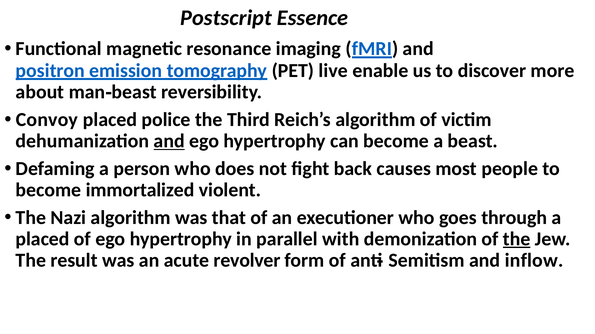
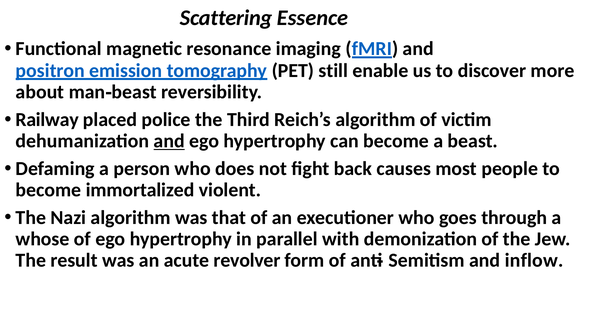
Postscript: Postscript -> Scattering
live: live -> still
Convoy: Convoy -> Railway
placed at (43, 239): placed -> whose
the at (517, 239) underline: present -> none
